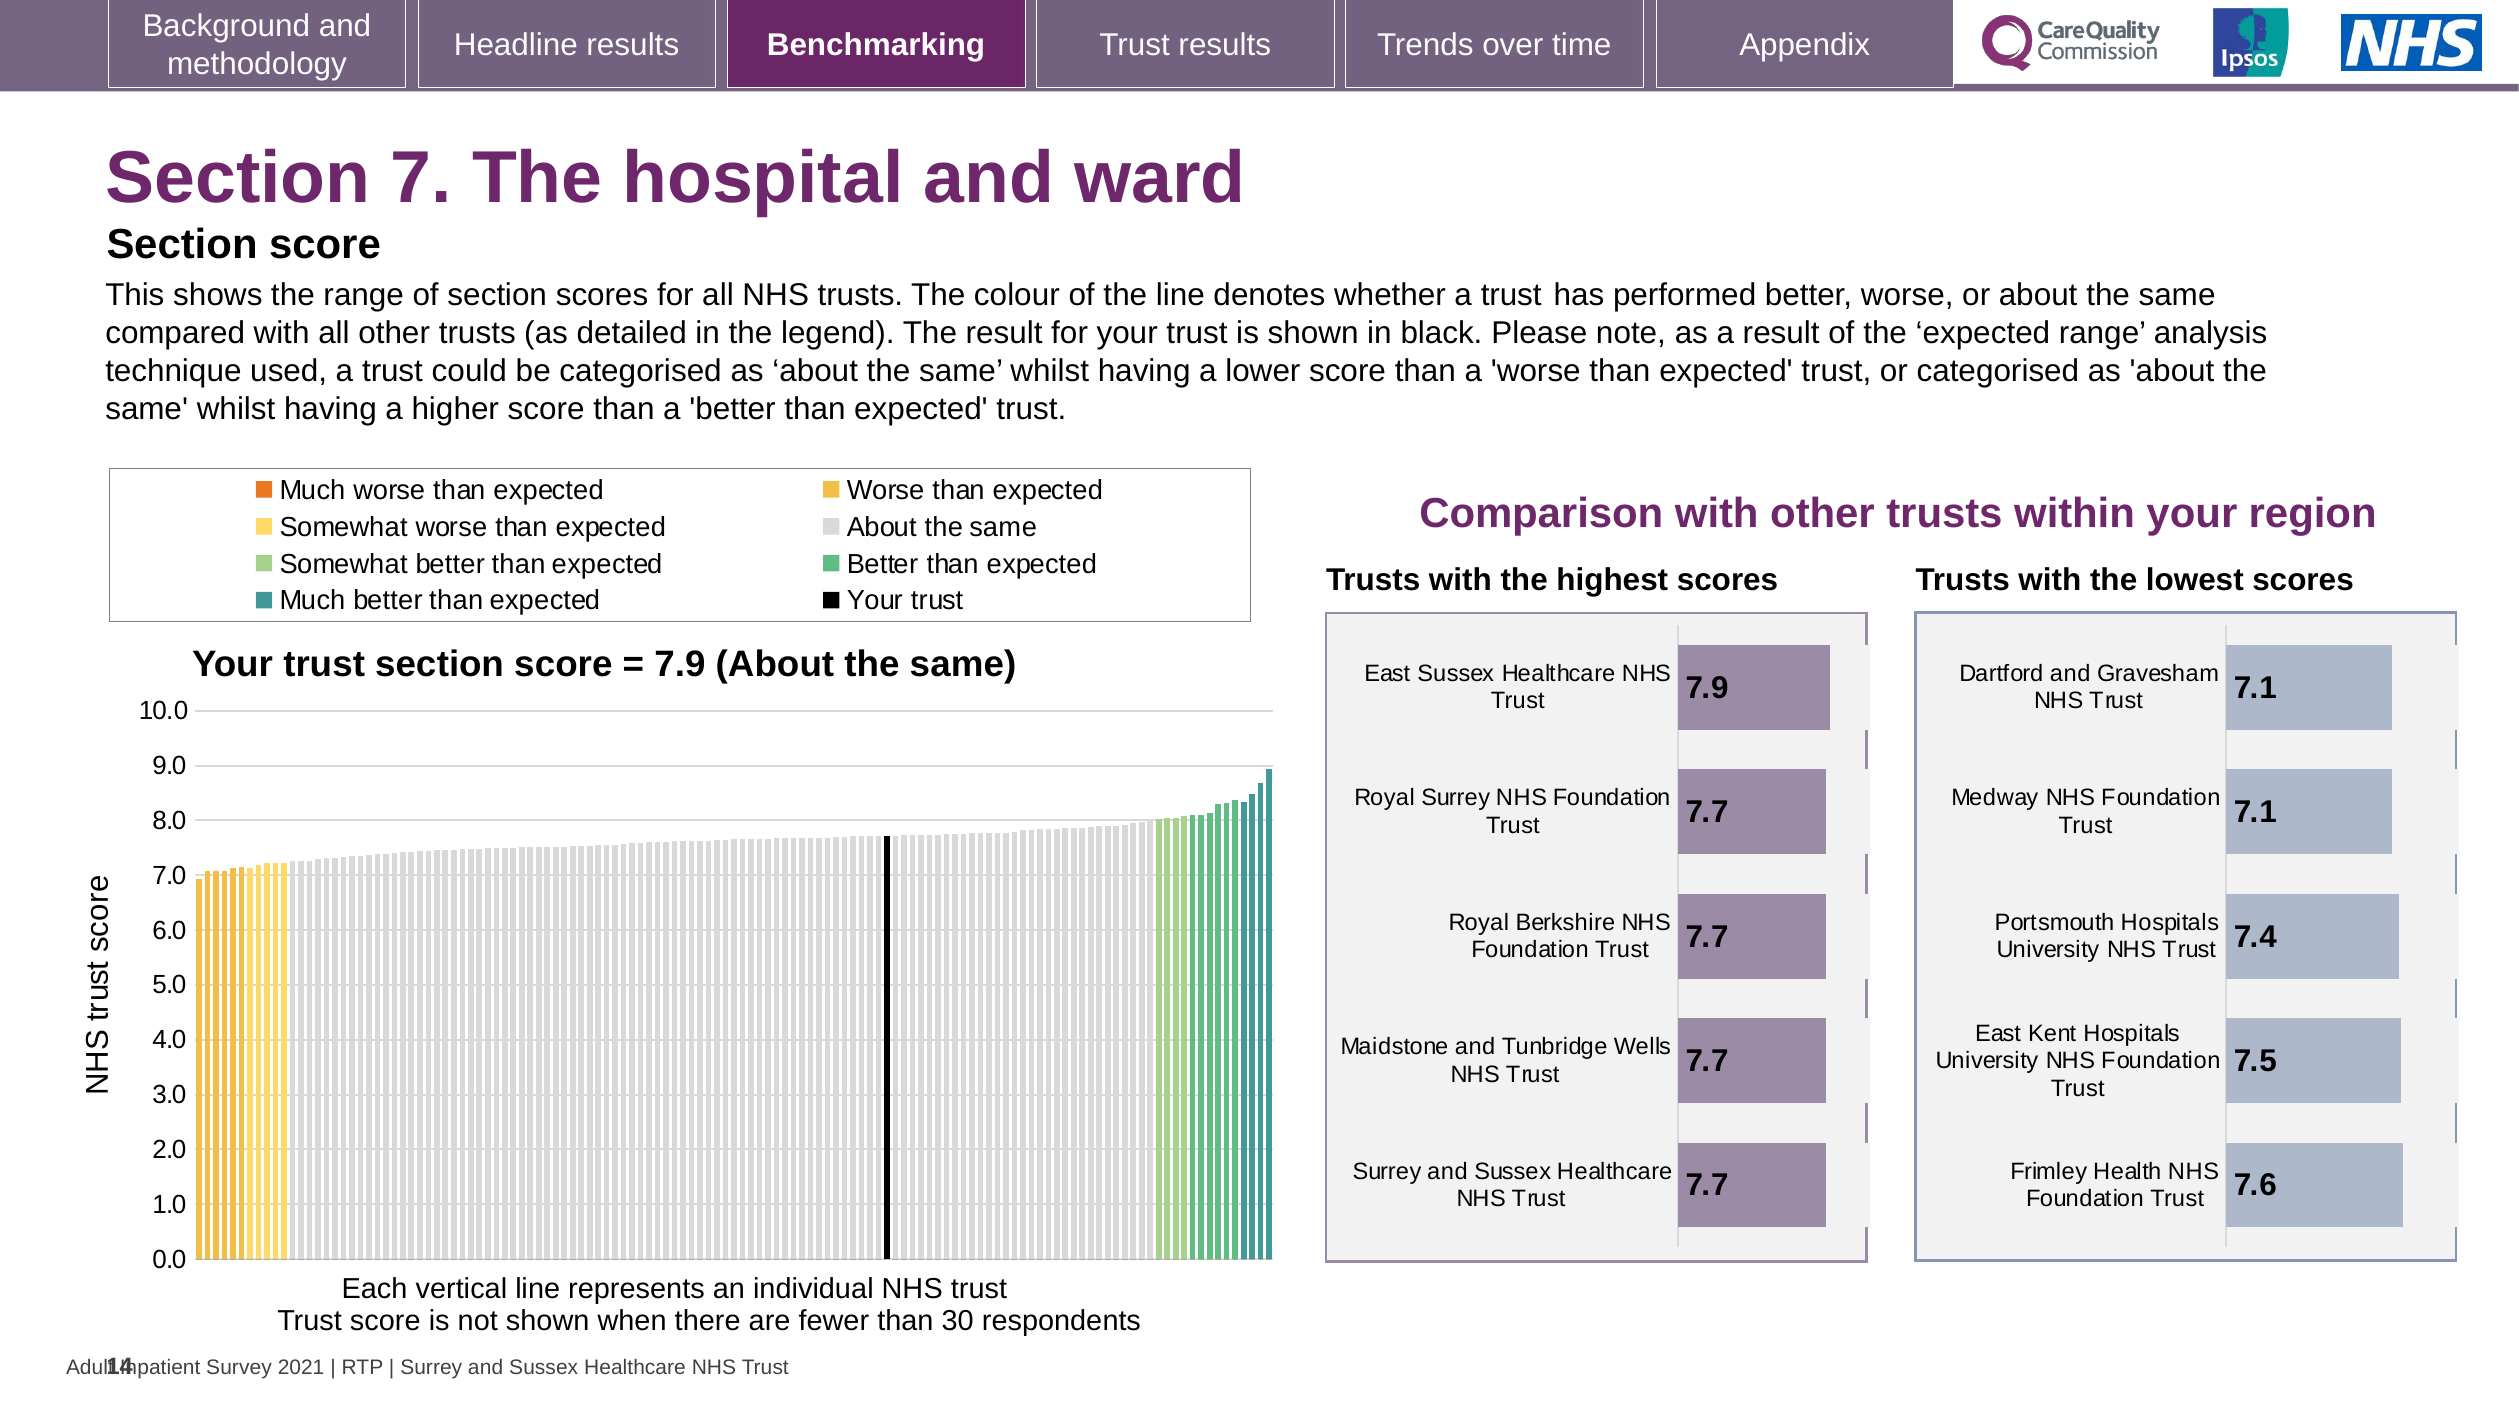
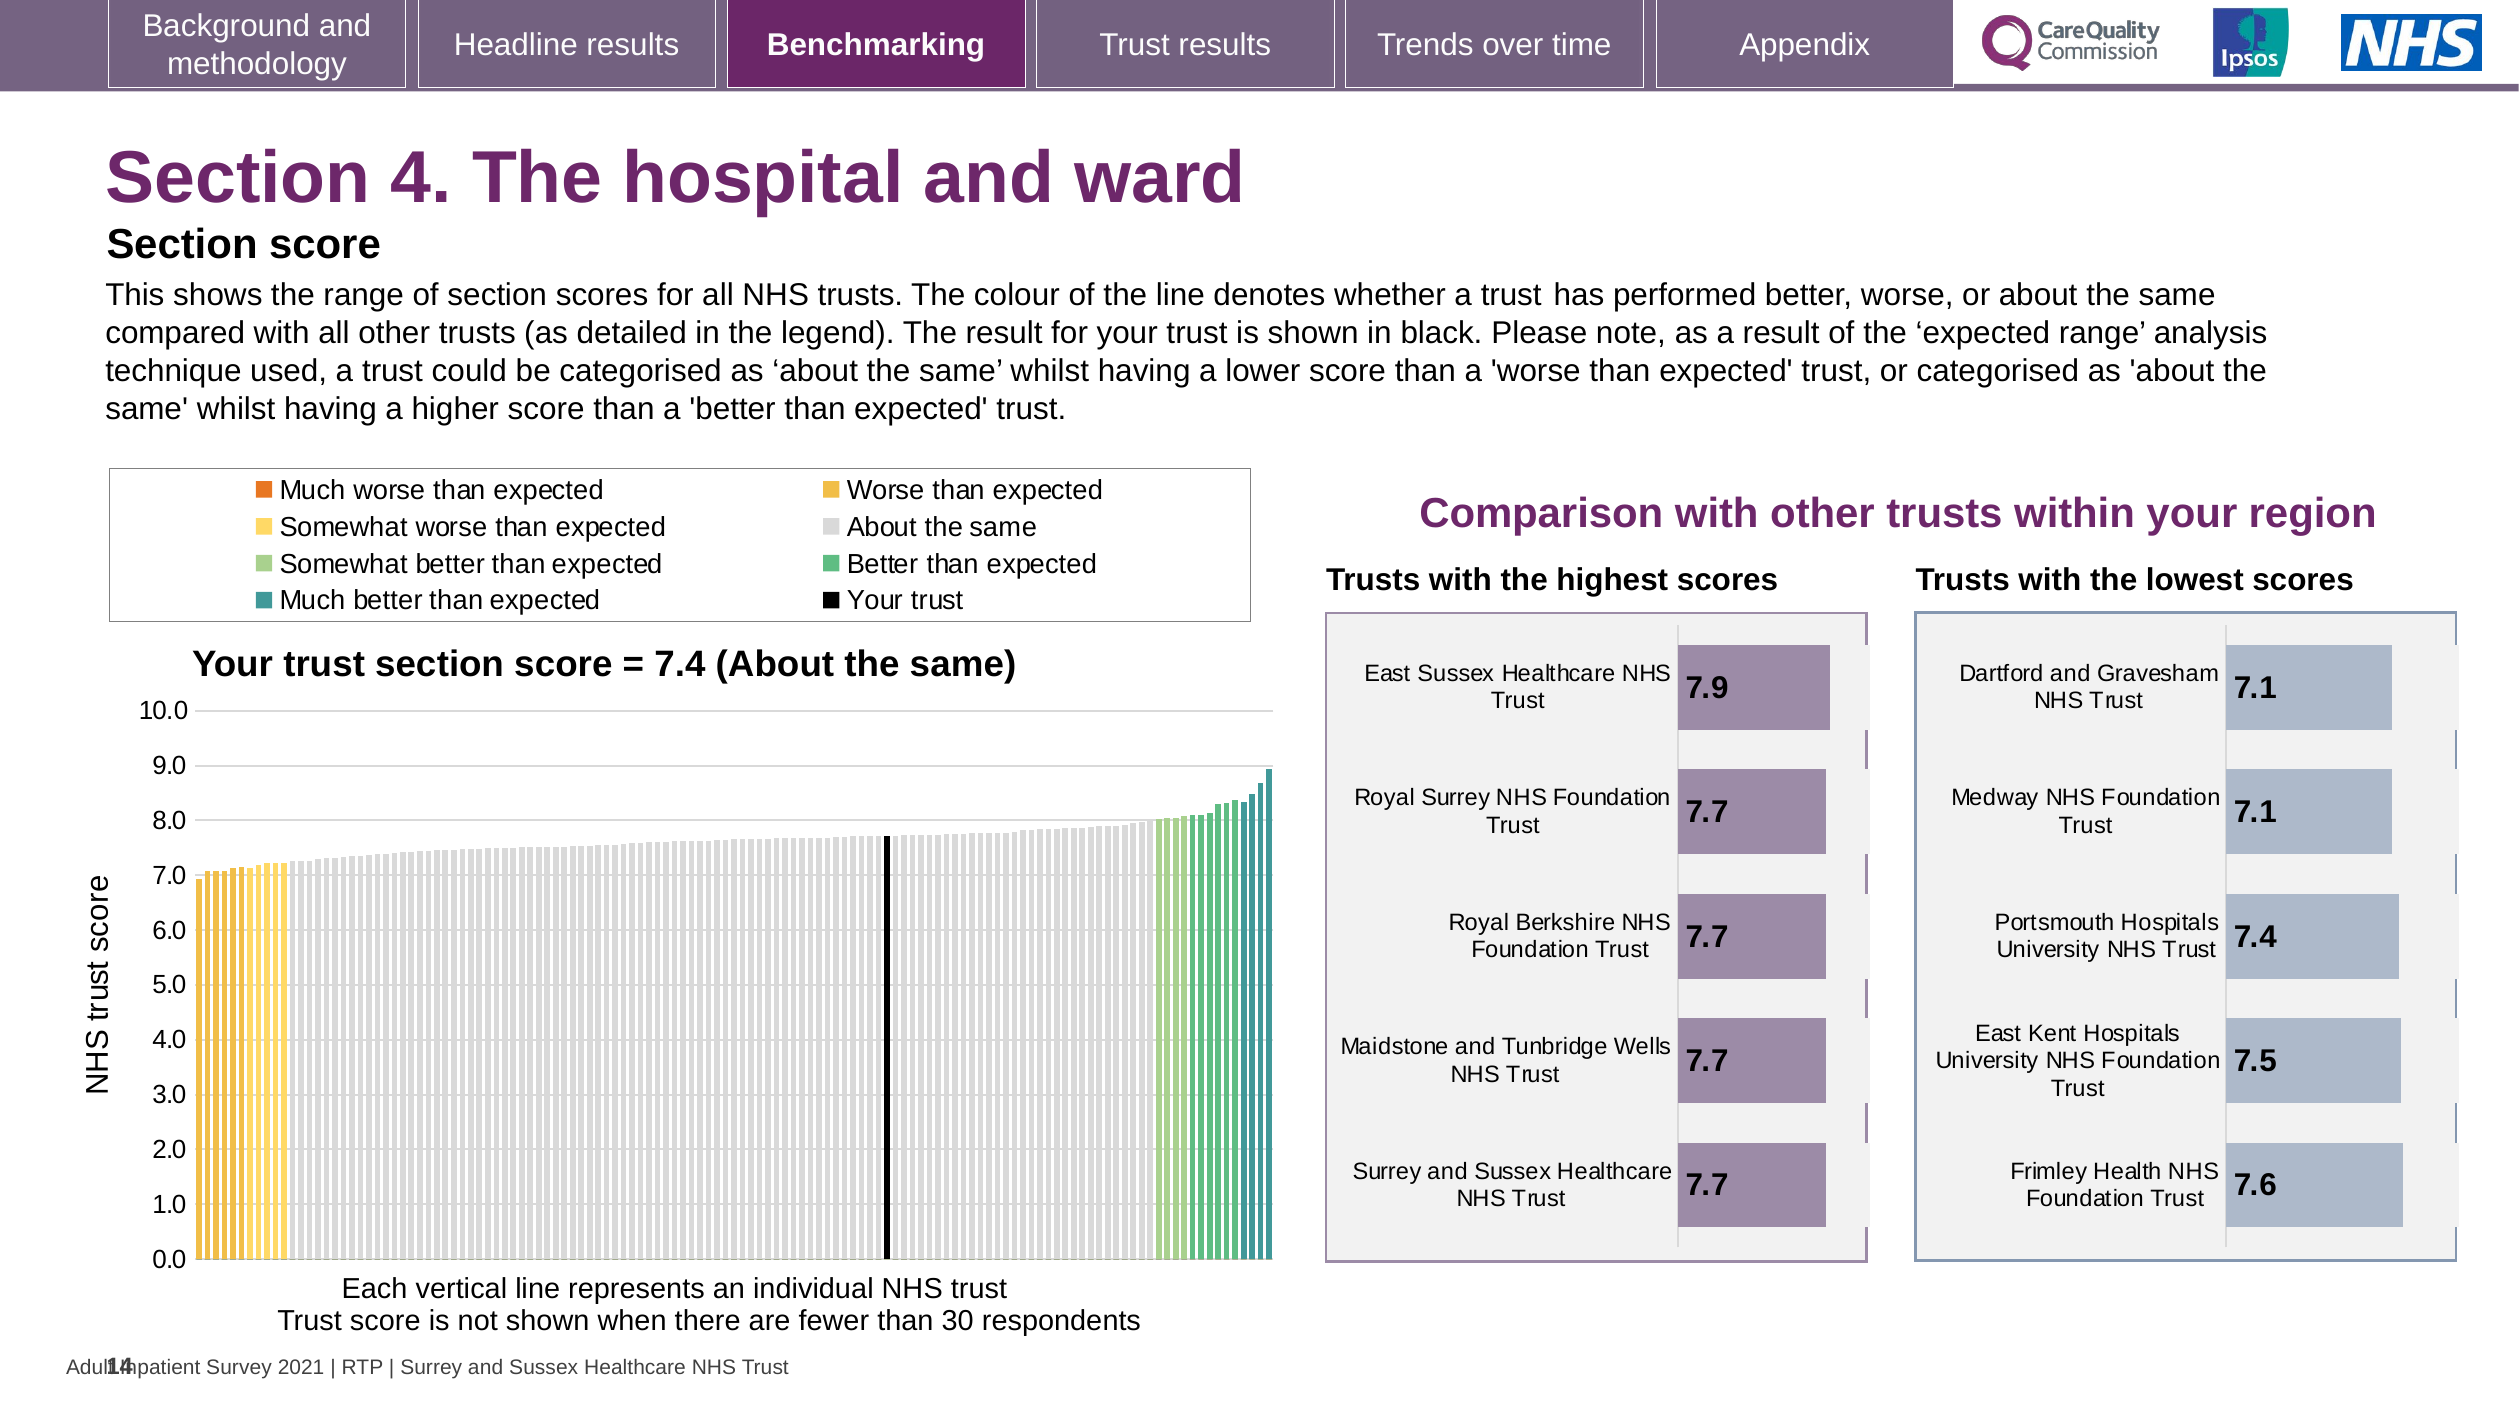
7: 7 -> 4
7.9 at (680, 664): 7.9 -> 7.4
